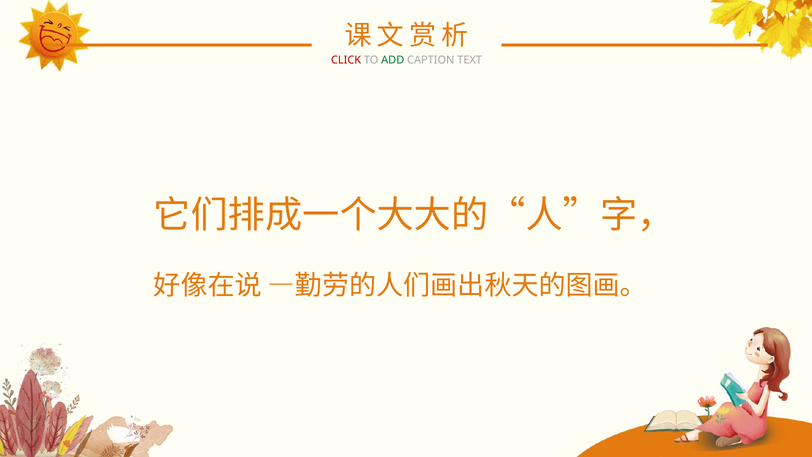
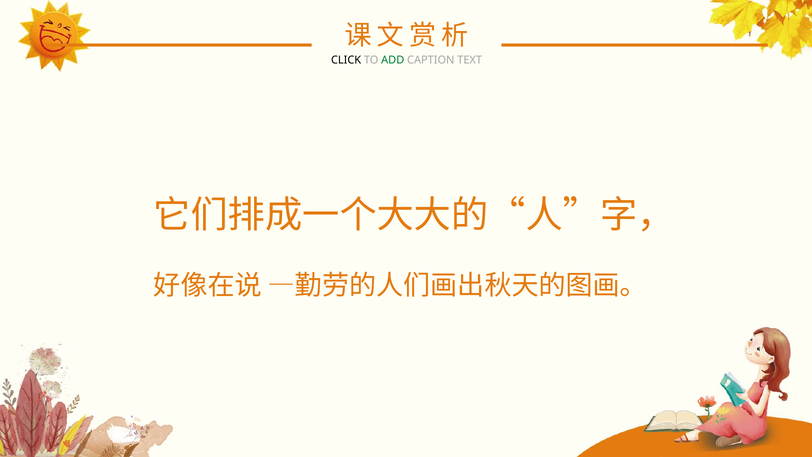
CLICK colour: red -> black
